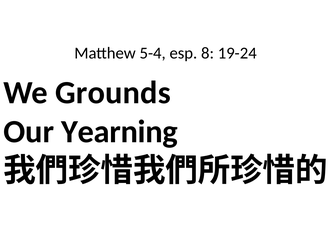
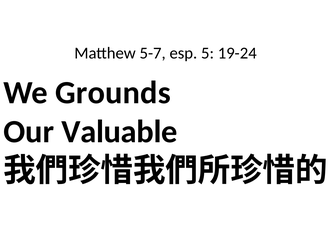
5-4: 5-4 -> 5-7
8: 8 -> 5
Yearning: Yearning -> Valuable
